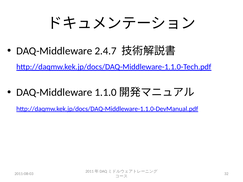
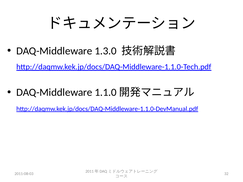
2.4.7: 2.4.7 -> 1.3.0
